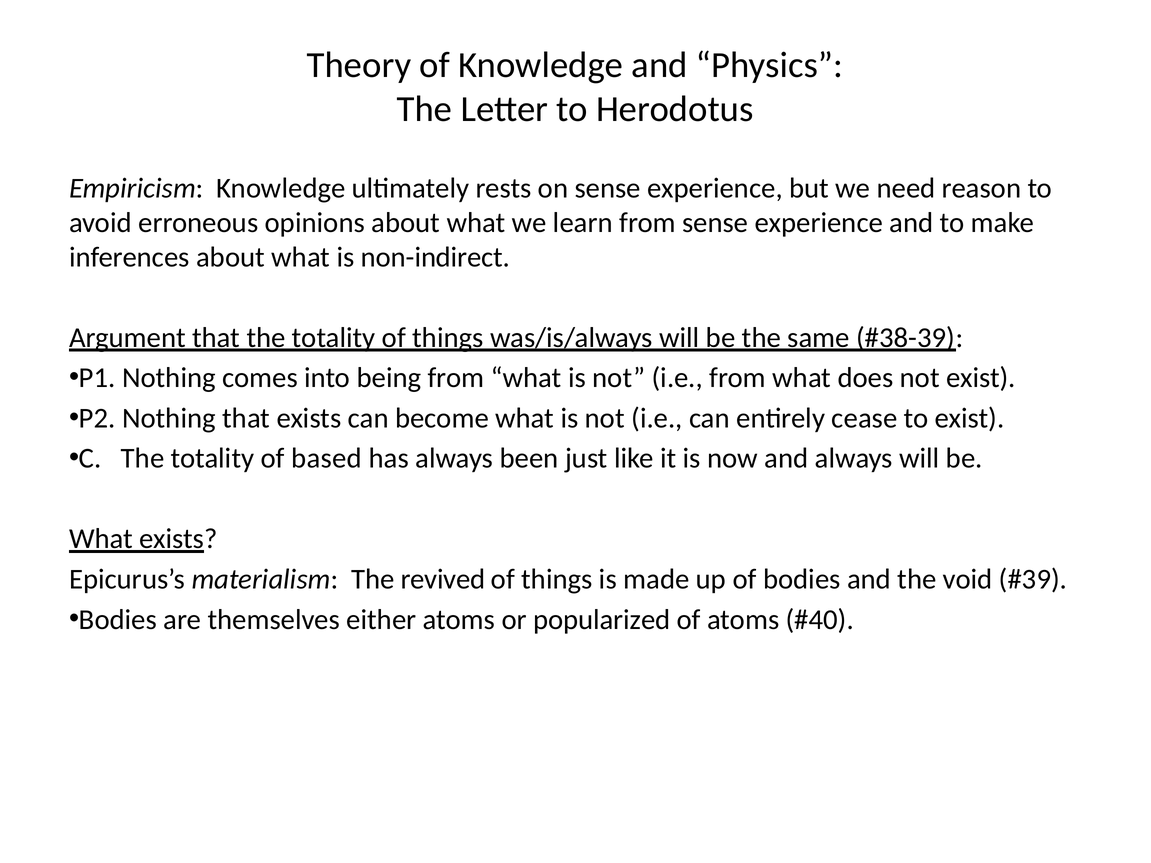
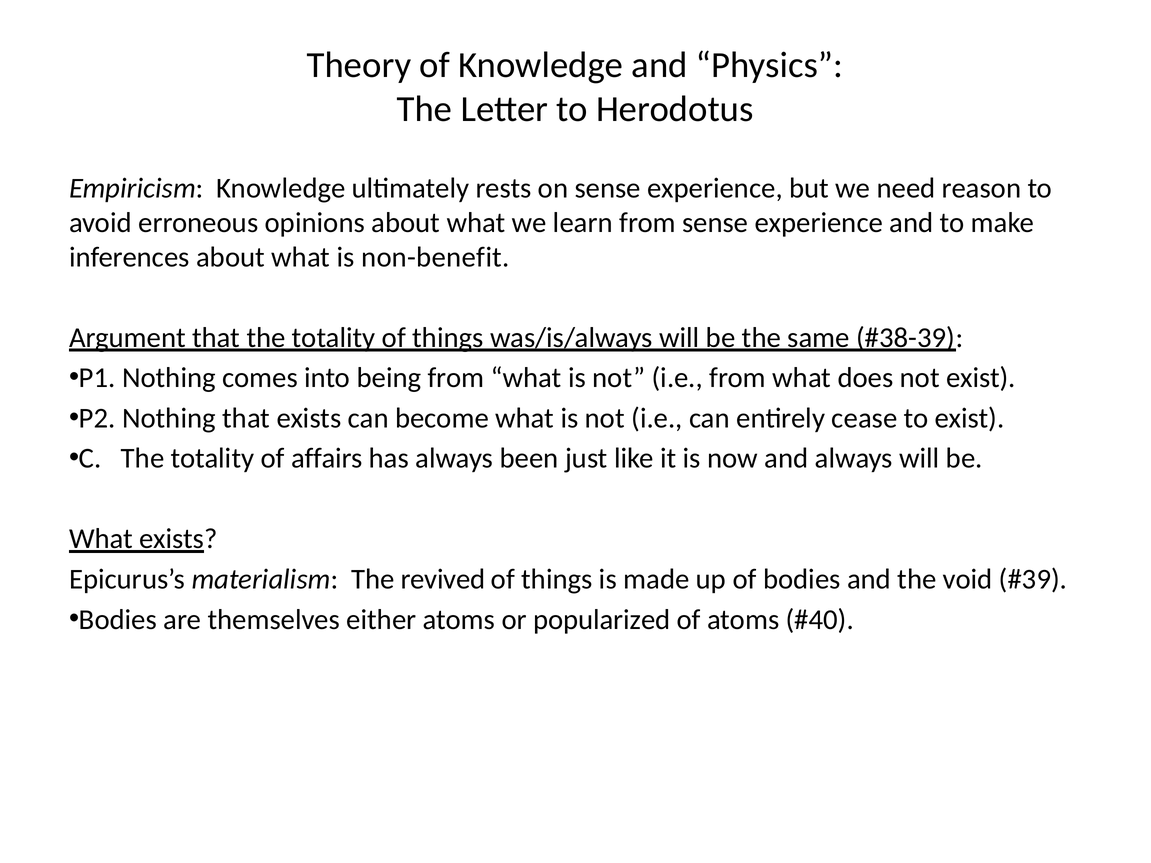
non-indirect: non-indirect -> non-benefit
based: based -> affairs
